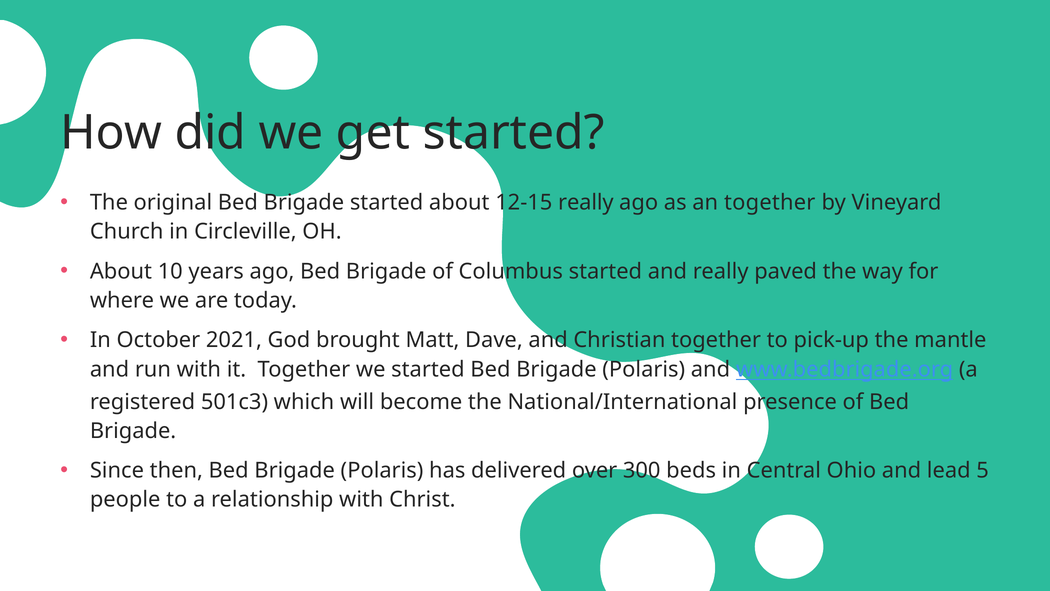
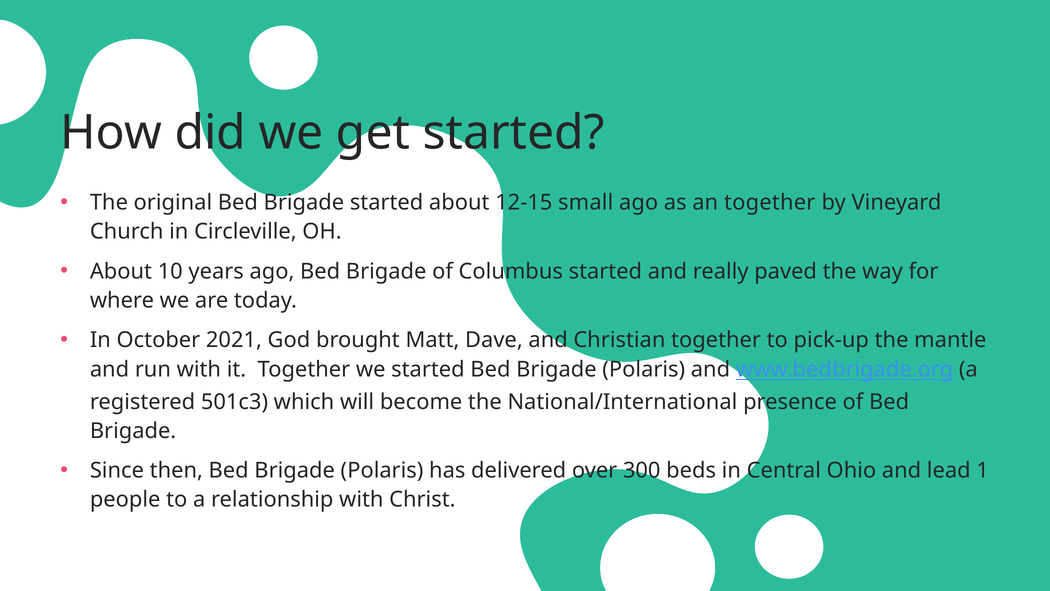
12-15 really: really -> small
5: 5 -> 1
